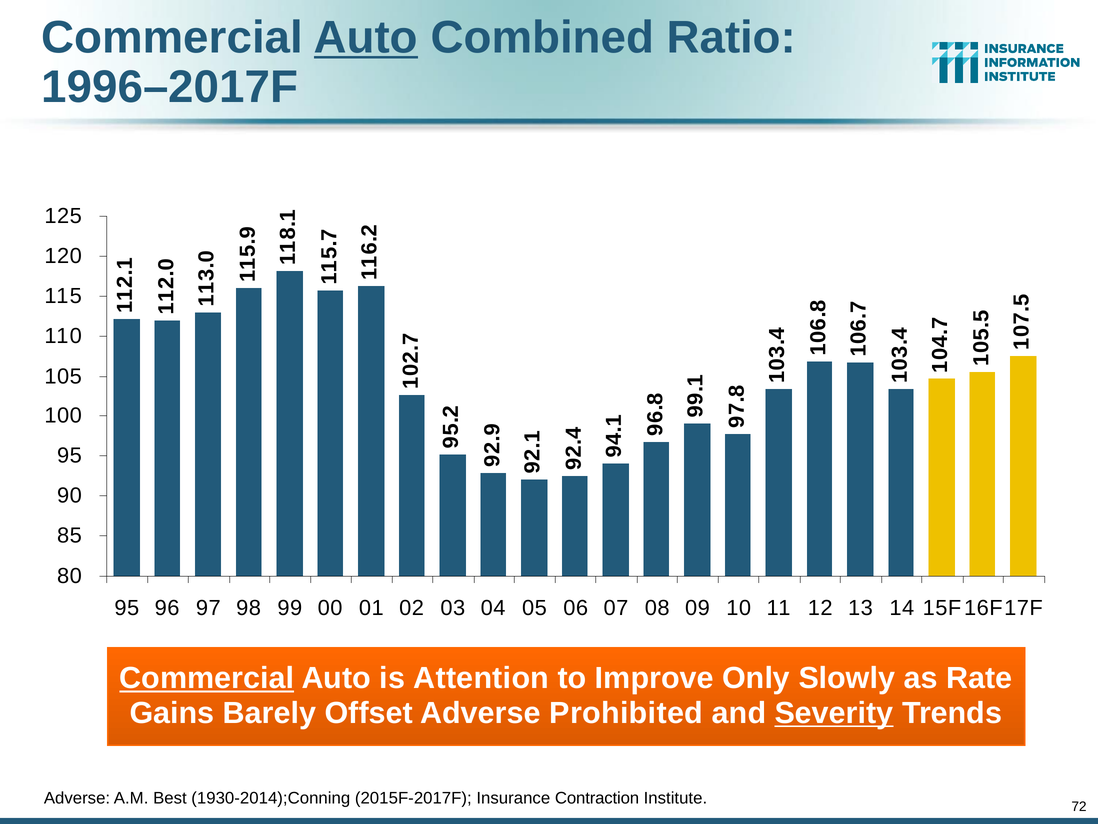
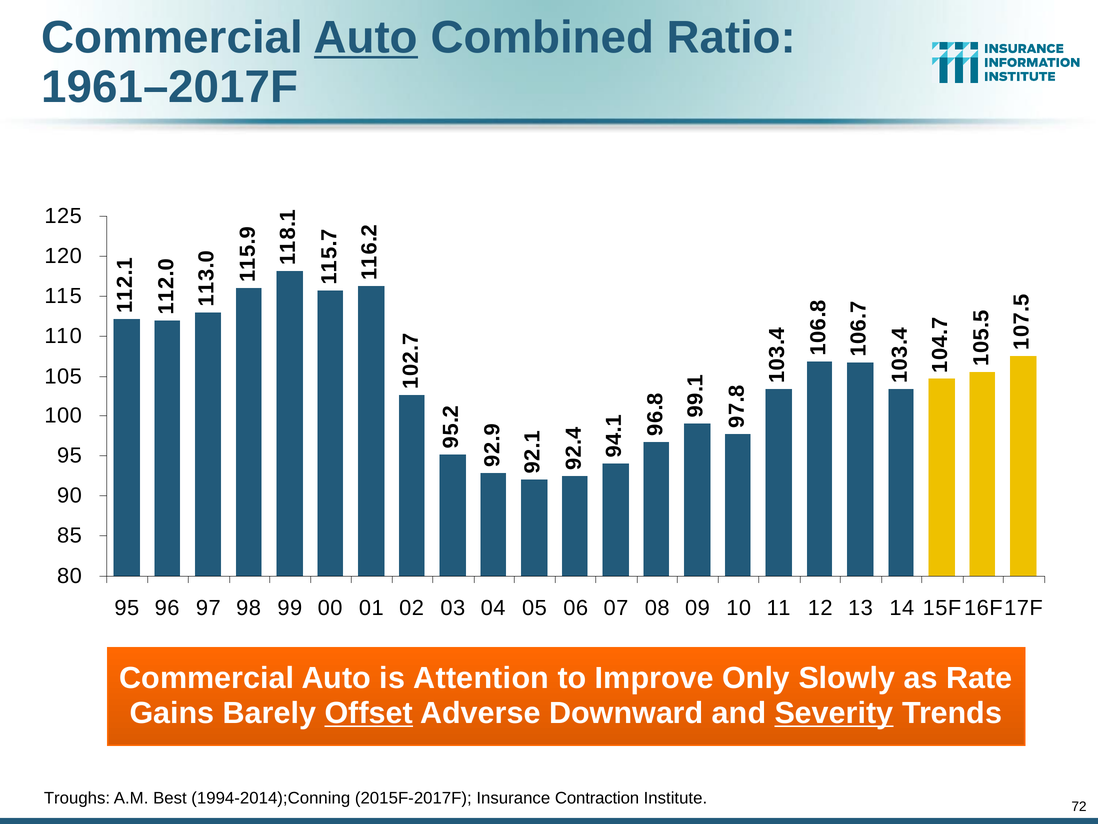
1996–2017F: 1996–2017F -> 1961–2017F
Commercial at (207, 678) underline: present -> none
Offset underline: none -> present
Prohibited: Prohibited -> Downward
Adverse at (77, 798): Adverse -> Troughs
1930-2014);Conning: 1930-2014);Conning -> 1994-2014);Conning
